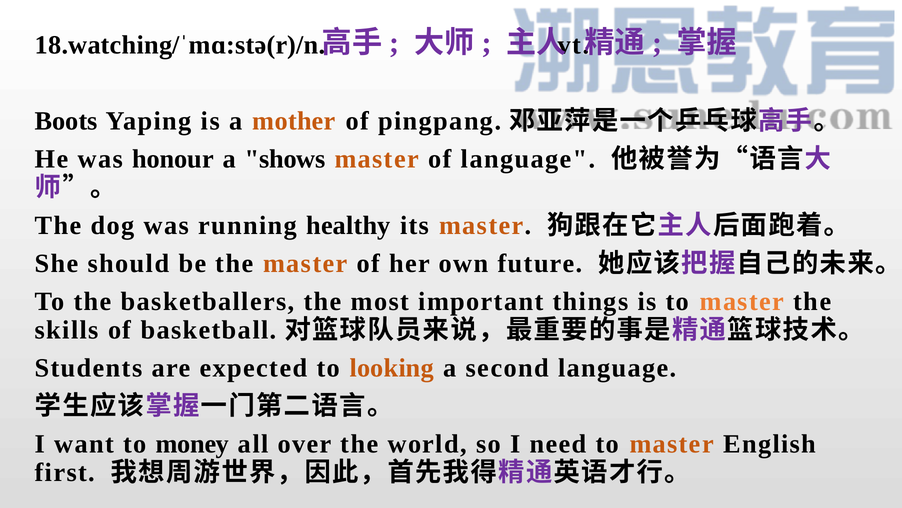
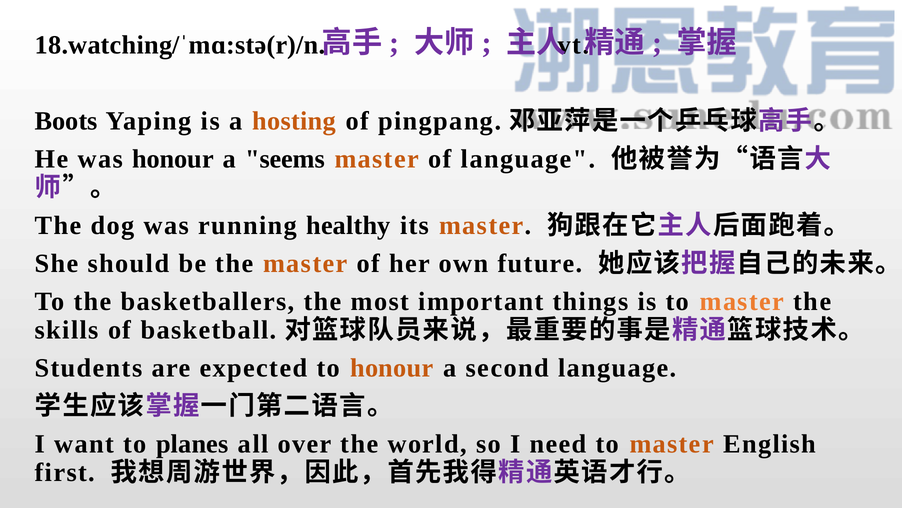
mother: mother -> hosting
shows: shows -> seems
to looking: looking -> honour
money: money -> planes
